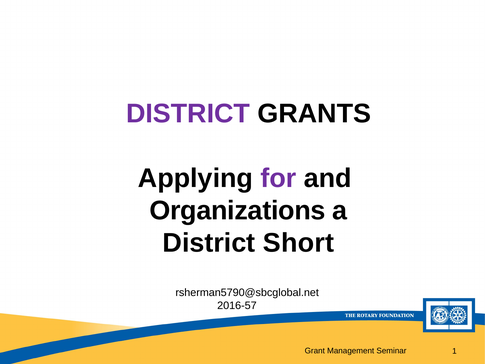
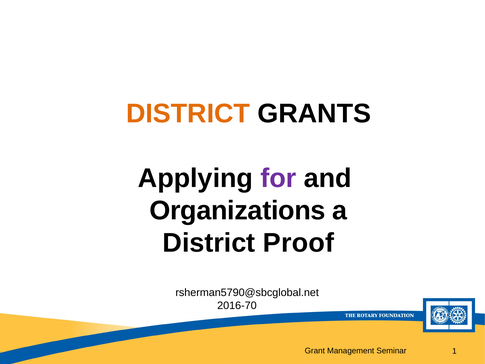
DISTRICT at (188, 113) colour: purple -> orange
Short: Short -> Proof
2016-57: 2016-57 -> 2016-70
